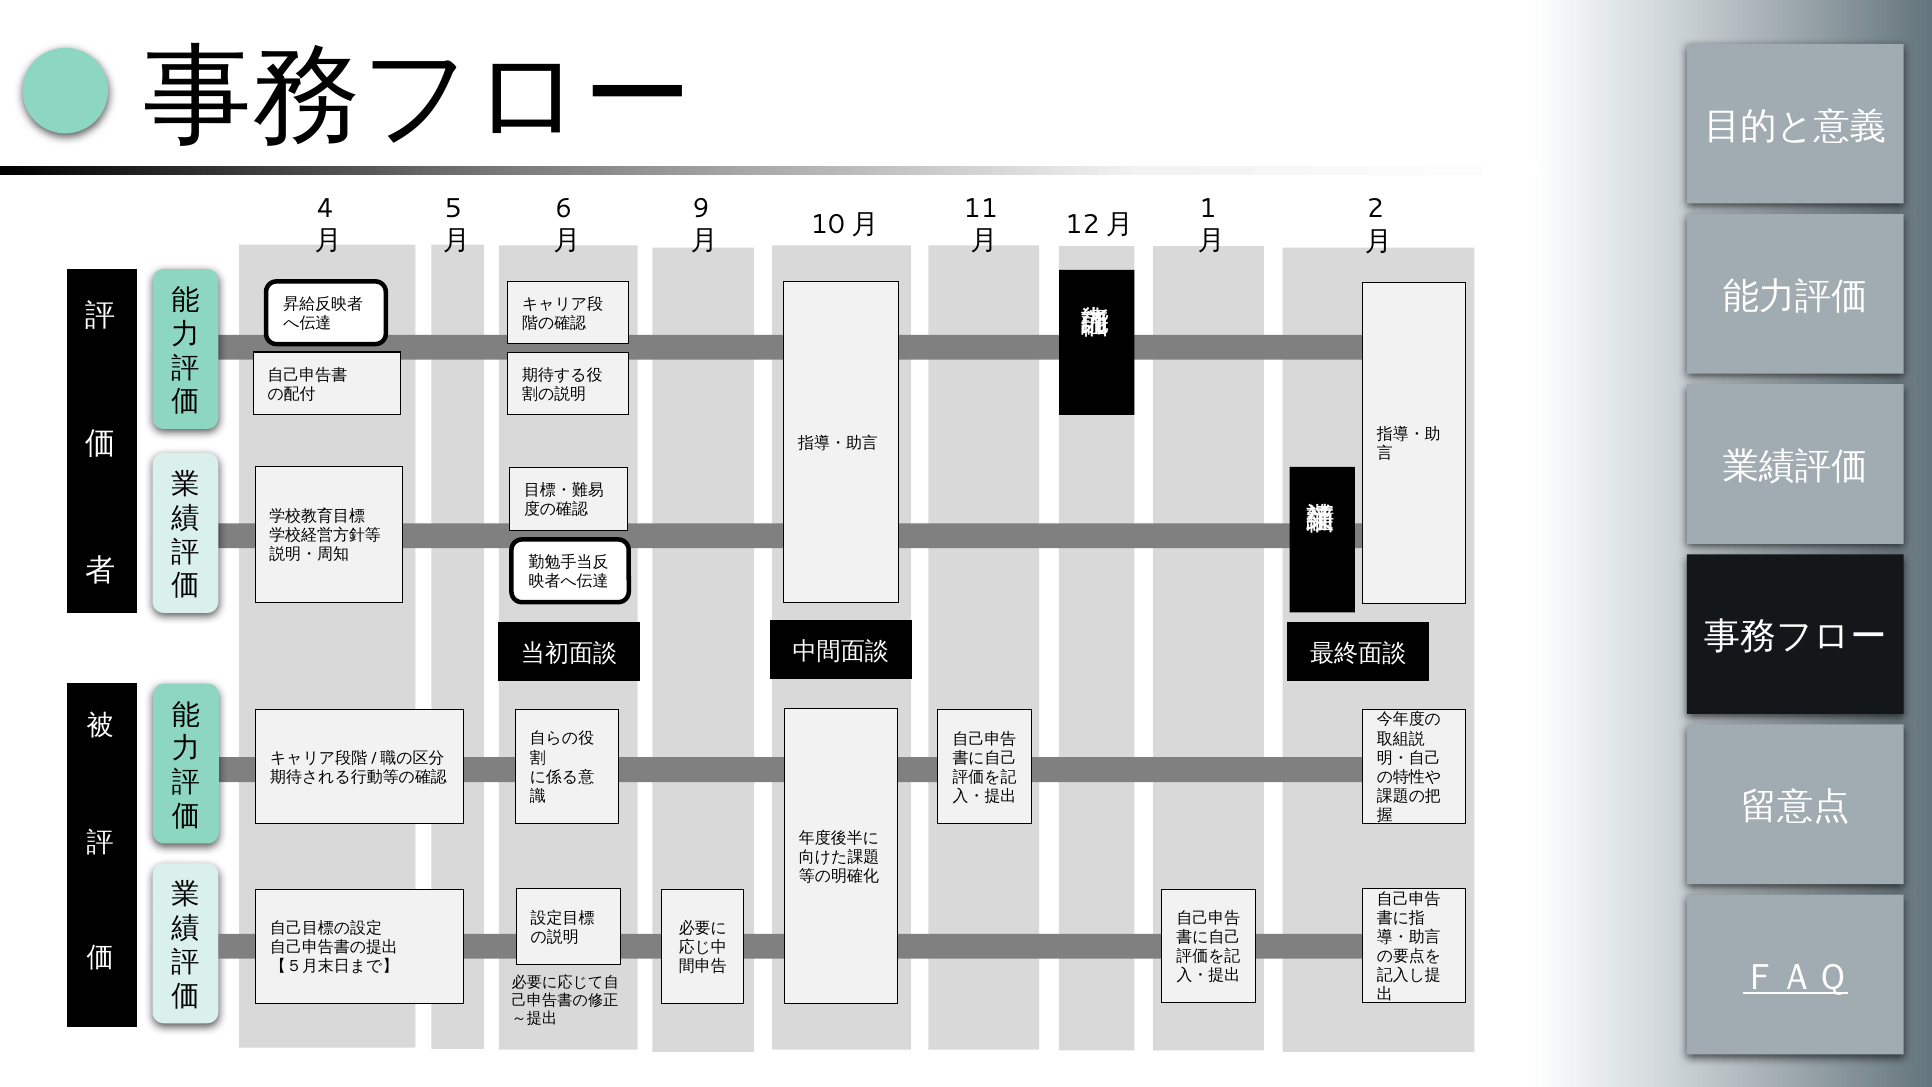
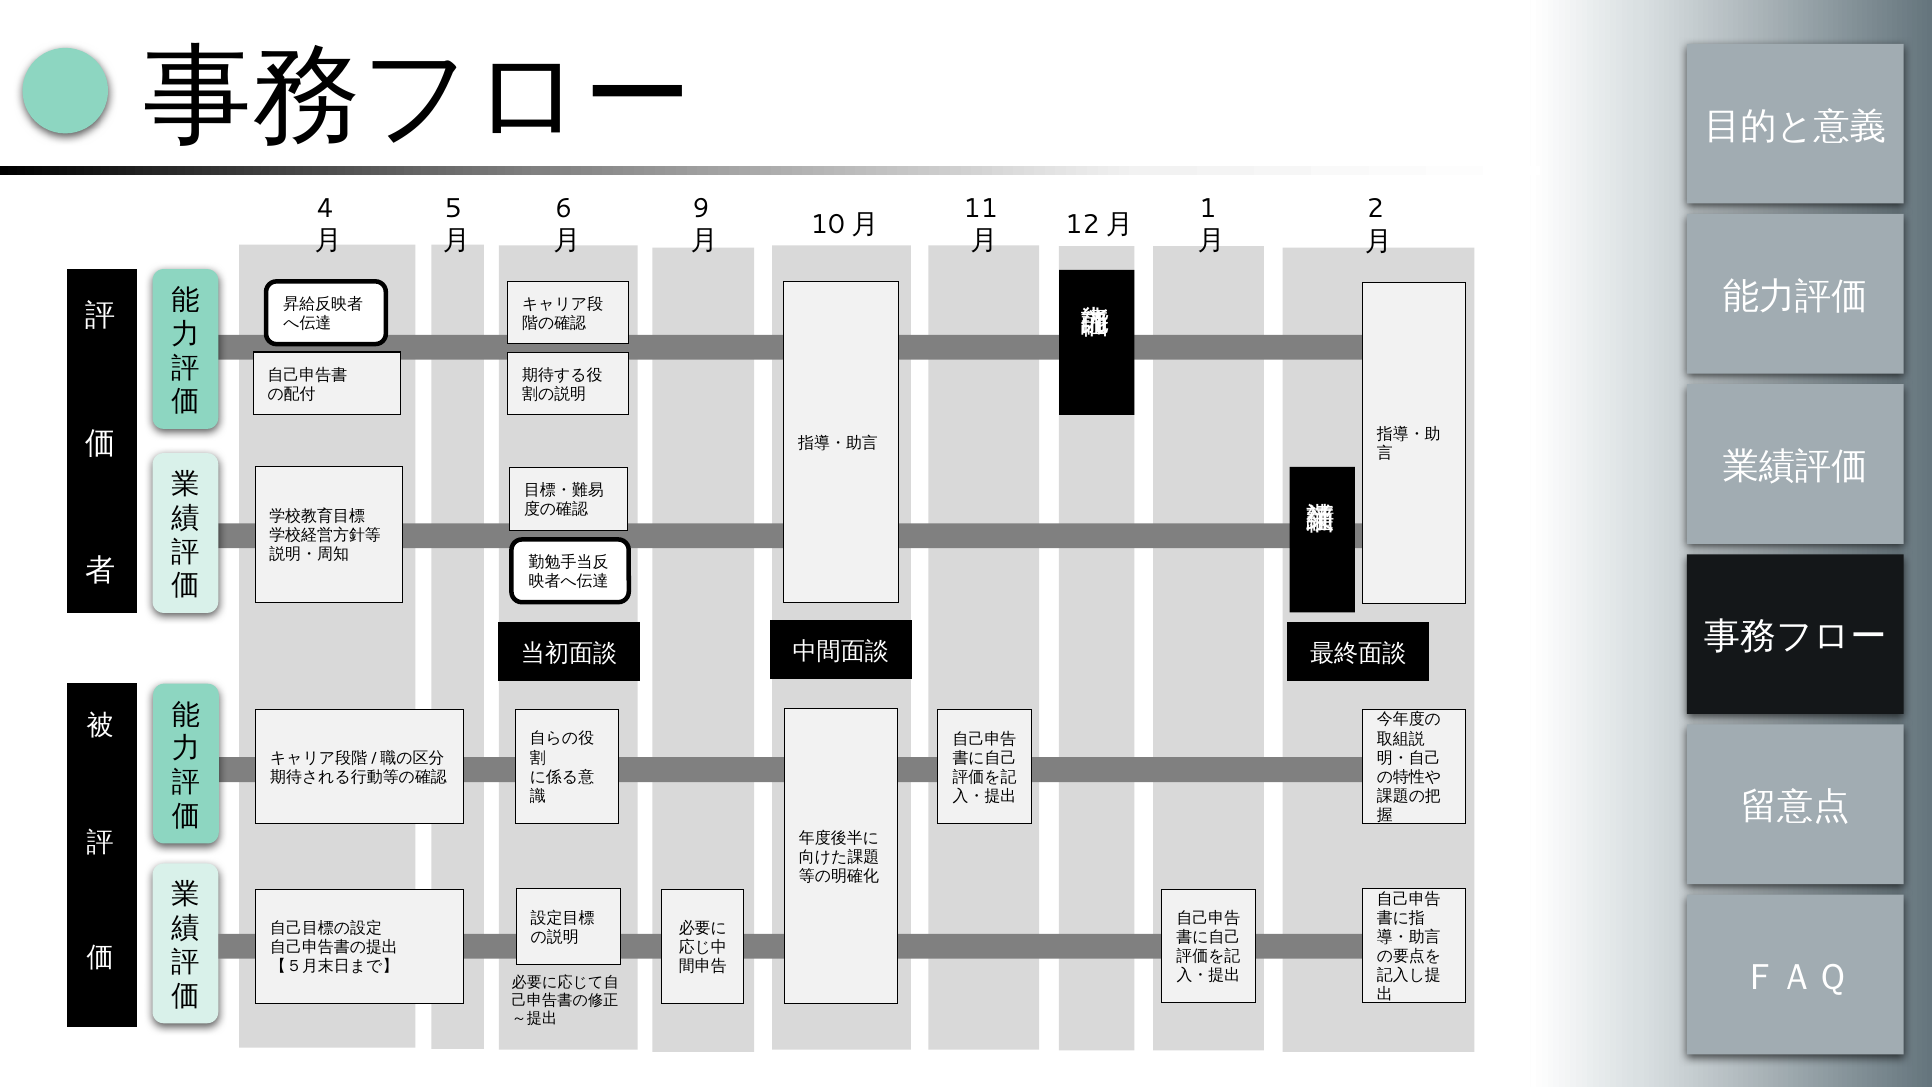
ＦＡＱ underline: present -> none
